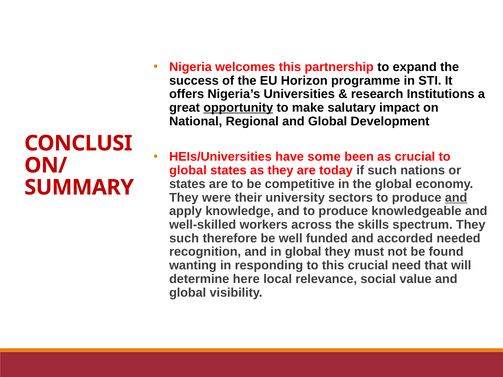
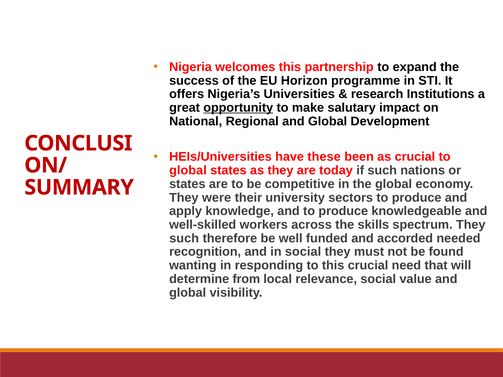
some: some -> these
and at (456, 198) underline: present -> none
in global: global -> social
here: here -> from
